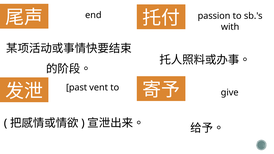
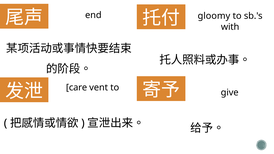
passion: passion -> gloomy
past: past -> care
